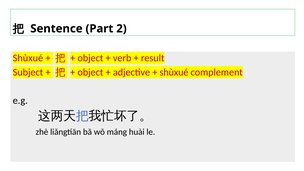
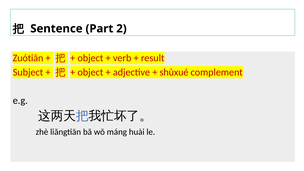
Shùxué at (28, 58): Shùxué -> Zuótiān
